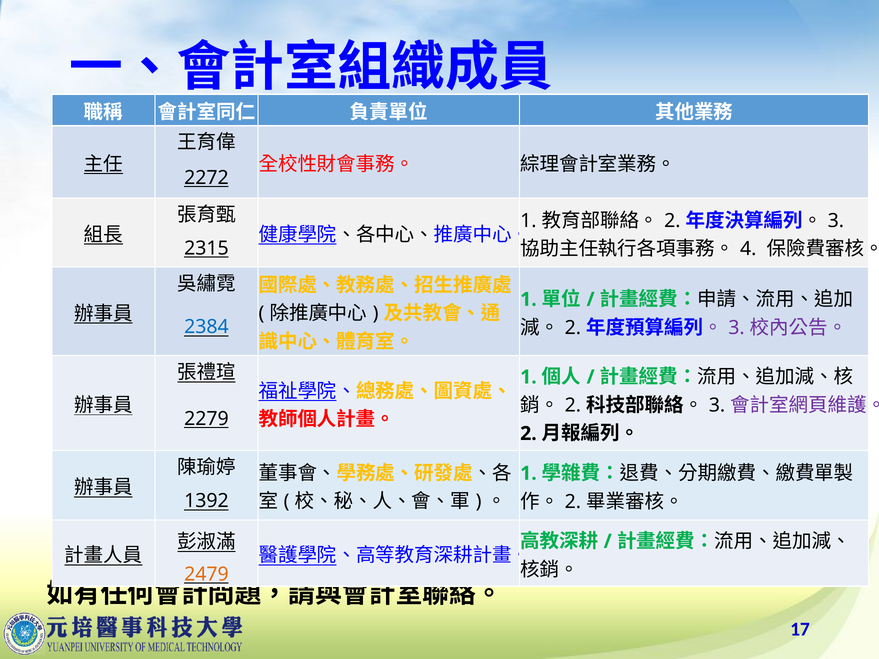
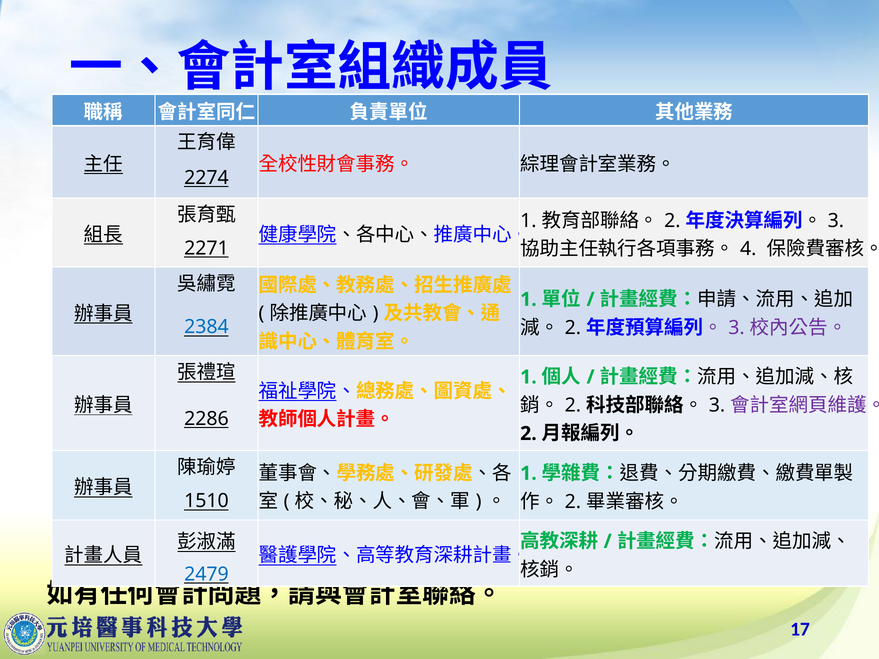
2272: 2272 -> 2274
2315: 2315 -> 2271
2279: 2279 -> 2286
1392: 1392 -> 1510
2479 colour: orange -> blue
